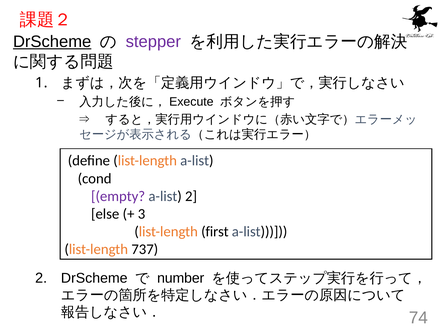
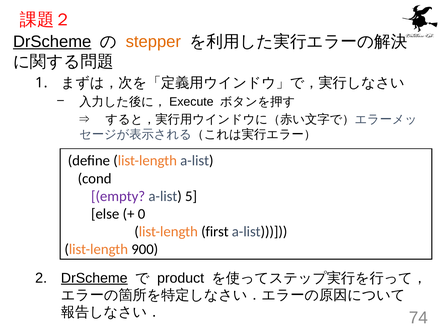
stepper colour: purple -> orange
a-list 2: 2 -> 5
3: 3 -> 0
737: 737 -> 900
DrScheme at (94, 278) underline: none -> present
number: number -> product
